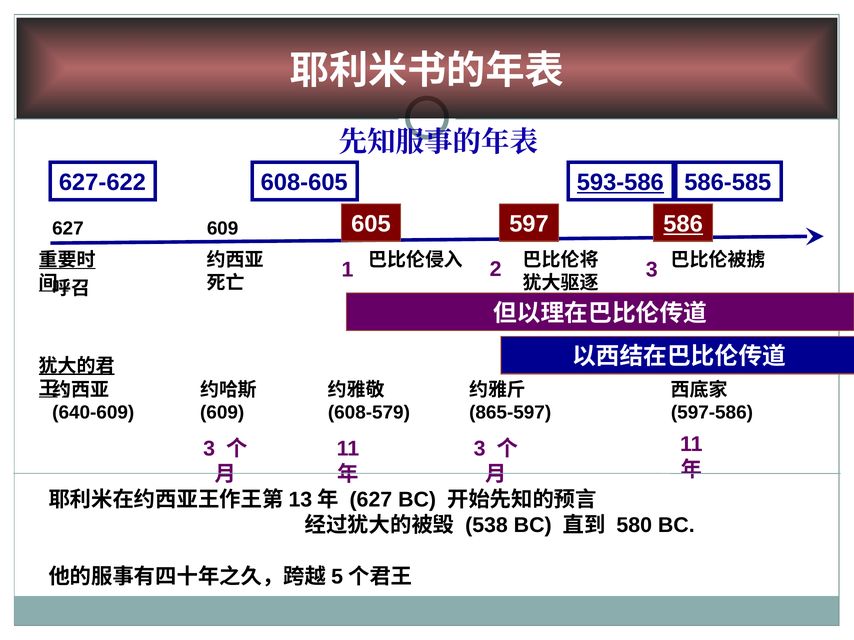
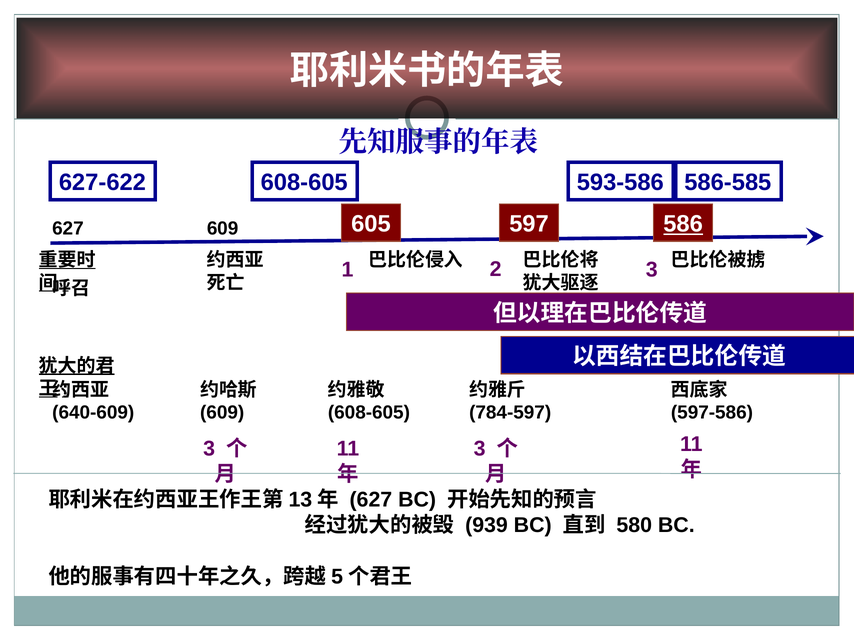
593-586 underline: present -> none
608-579 at (369, 413): 608-579 -> 608-605
865-597: 865-597 -> 784-597
538: 538 -> 939
